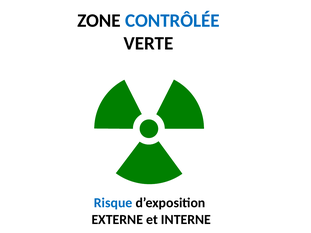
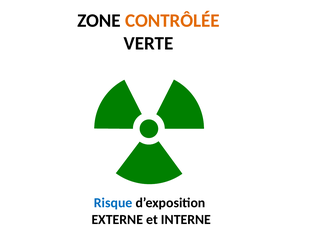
CONTRÔLÉE colour: blue -> orange
